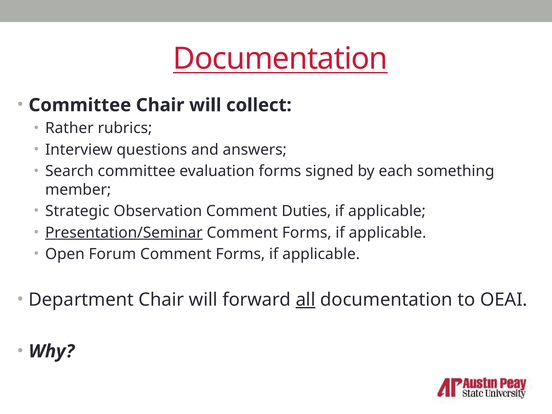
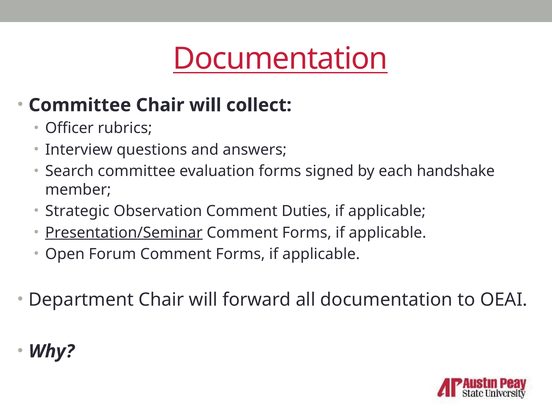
Rather: Rather -> Officer
something: something -> handshake
all underline: present -> none
